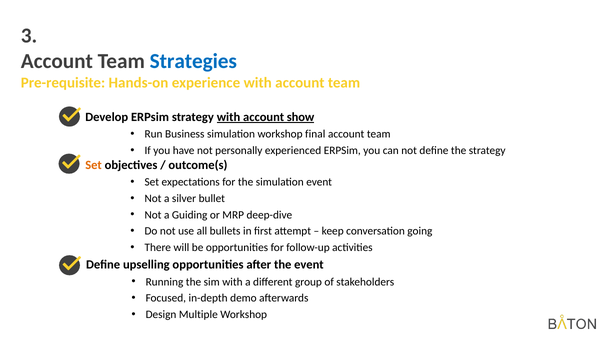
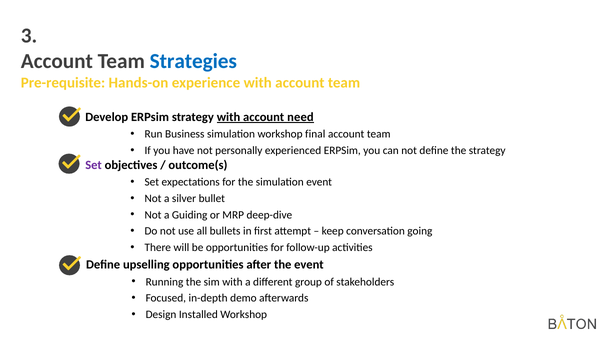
show: show -> need
Set at (94, 165) colour: orange -> purple
Multiple: Multiple -> Installed
